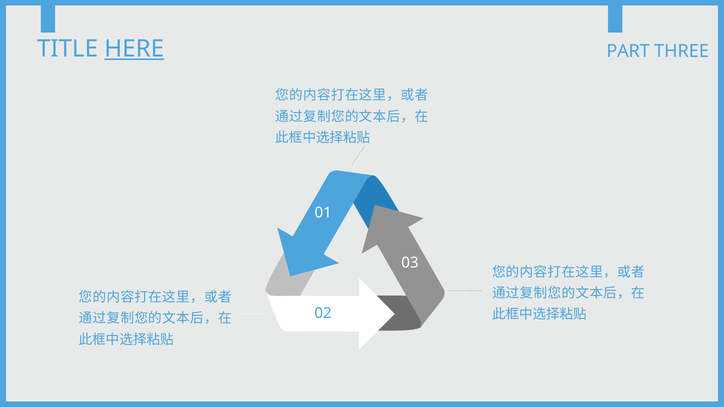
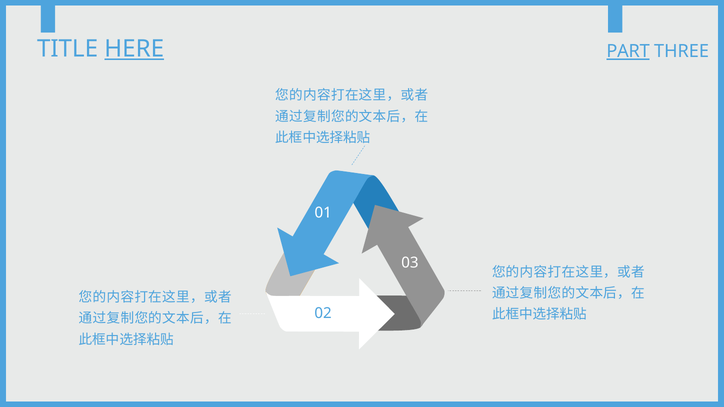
PART underline: none -> present
